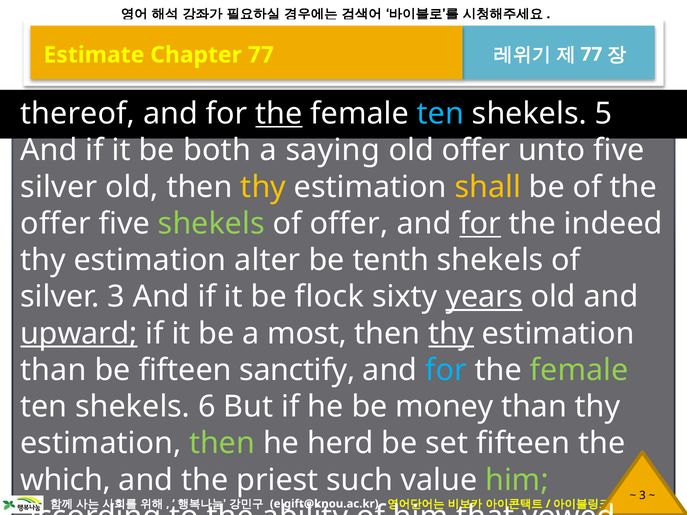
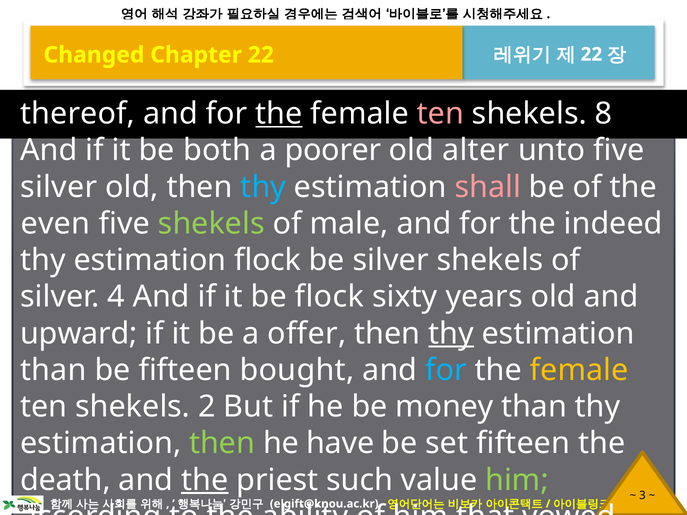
77 at (591, 54): 77 -> 22
Estimate: Estimate -> Changed
Chapter 77: 77 -> 22
ten at (440, 114) colour: light blue -> pink
5: 5 -> 8
saying: saying -> poorer
old offer: offer -> alter
thy at (263, 187) colour: yellow -> light blue
shall at (488, 187) colour: yellow -> pink
offer at (56, 224): offer -> even
of offer: offer -> male
for at (480, 224) underline: present -> none
estimation alter: alter -> flock
be tenth: tenth -> silver
silver 3: 3 -> 4
years underline: present -> none
upward underline: present -> none
most: most -> offer
sanctify: sanctify -> bought
female at (579, 370) colour: light green -> yellow
6: 6 -> 2
herd: herd -> have
which: which -> death
the at (205, 480) underline: none -> present
